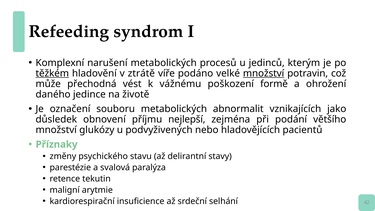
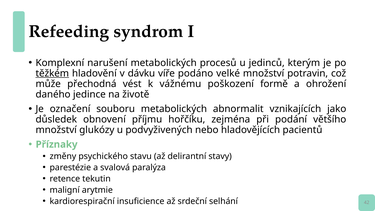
ztrátě: ztrátě -> dávku
množství at (264, 73) underline: present -> none
nejlepší: nejlepší -> hořčíku
